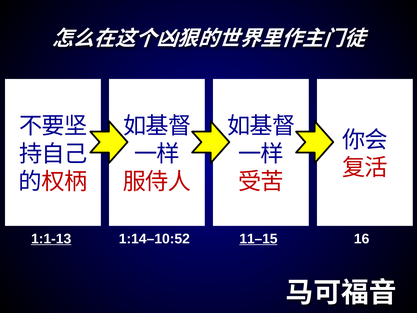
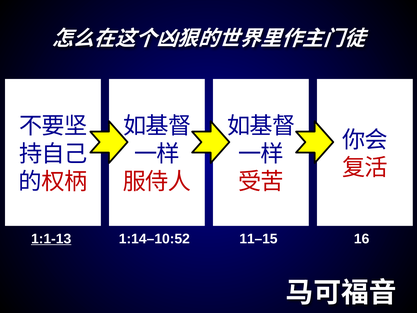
11–15 underline: present -> none
